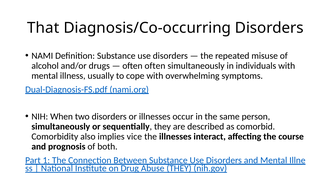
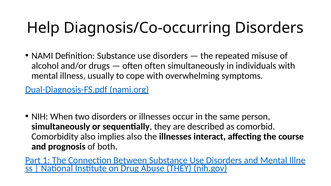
That: That -> Help
implies vice: vice -> also
